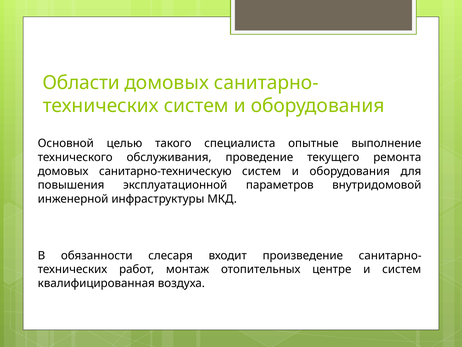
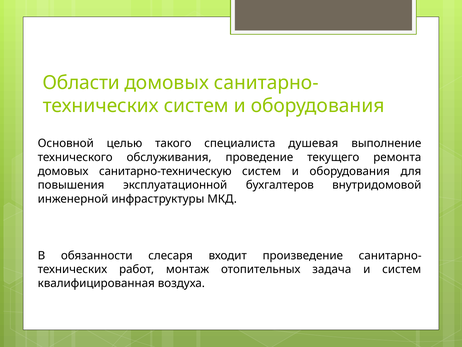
опытные: опытные -> душевая
параметров: параметров -> бухгалтеров
центре: центре -> задача
